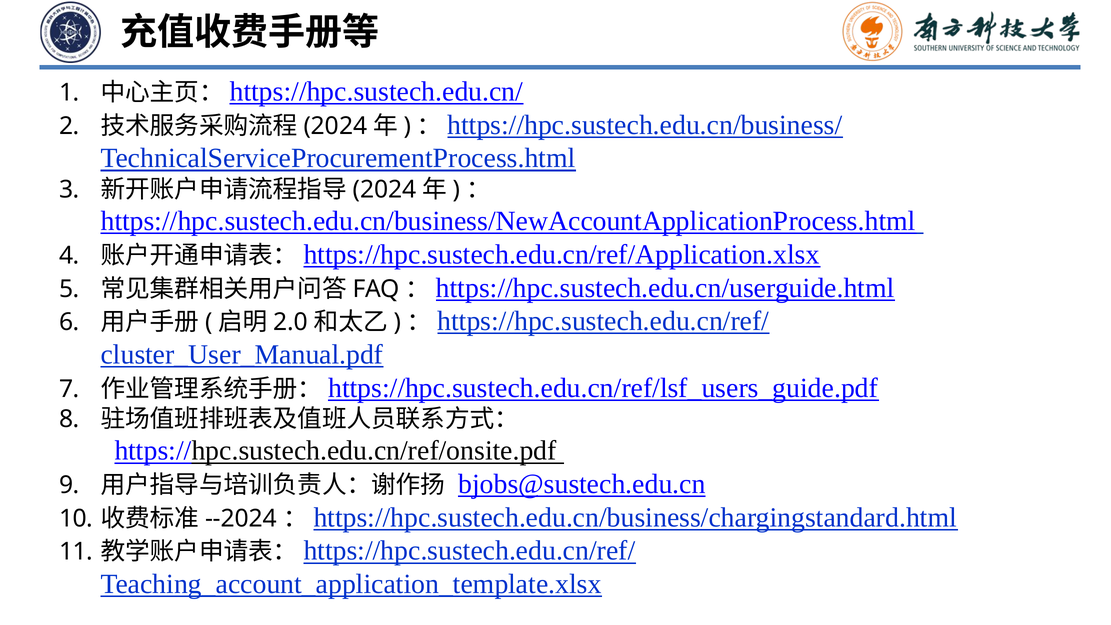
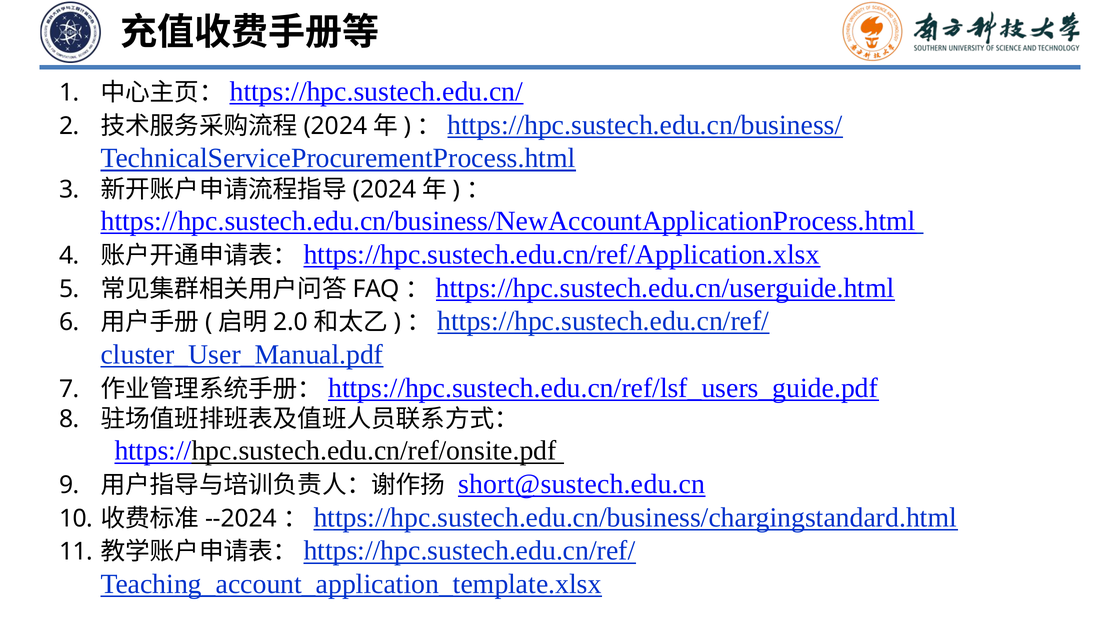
bjobs@sustech.edu.cn: bjobs@sustech.edu.cn -> short@sustech.edu.cn
